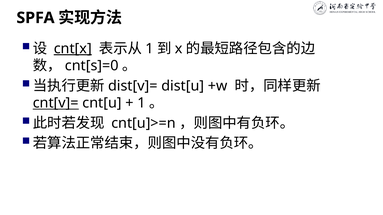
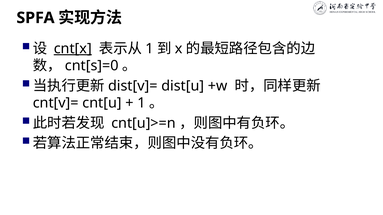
cnt[v]= underline: present -> none
